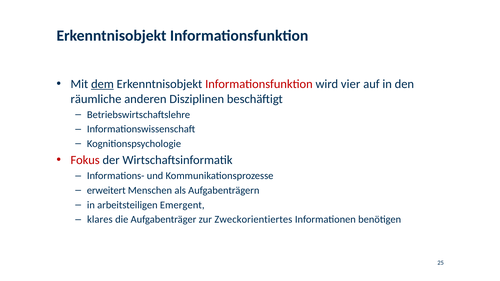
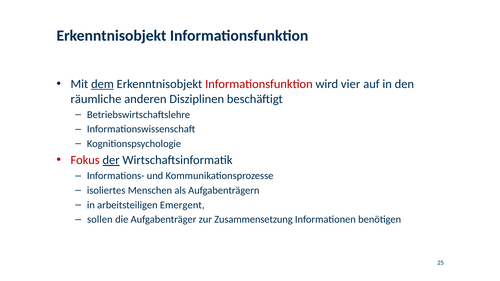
der underline: none -> present
erweitert: erweitert -> isoliertes
klares: klares -> sollen
Zweckorientiertes: Zweckorientiertes -> Zusammensetzung
